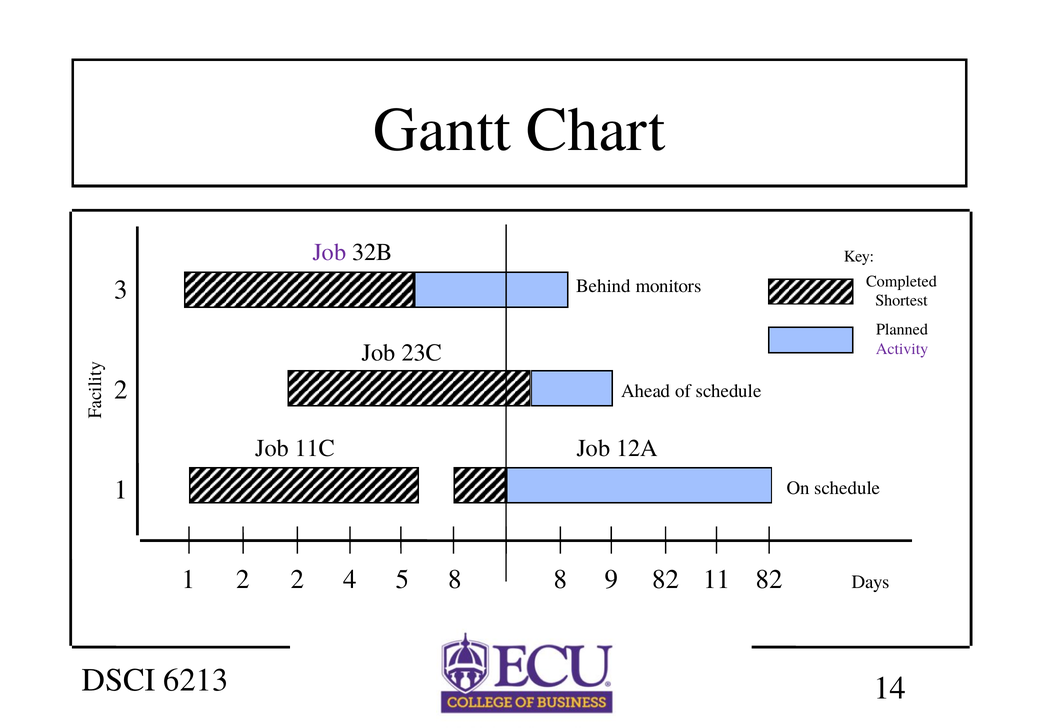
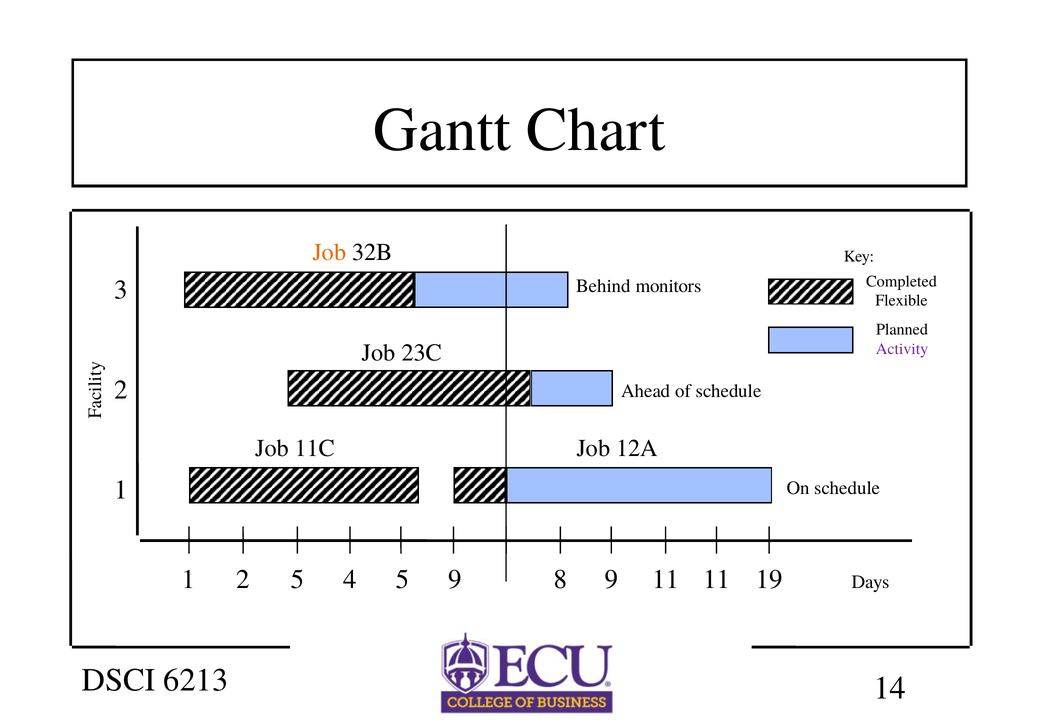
Job at (329, 253) colour: purple -> orange
Shortest: Shortest -> Flexible
2 2: 2 -> 5
5 8: 8 -> 9
9 82: 82 -> 11
11 82: 82 -> 19
